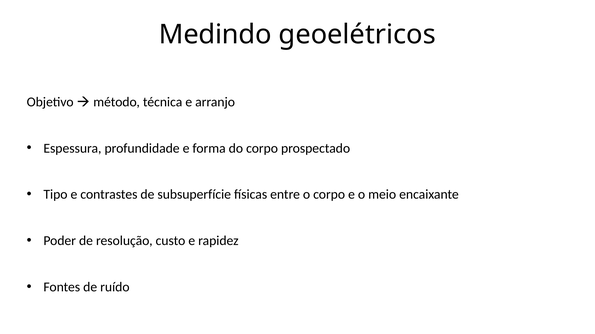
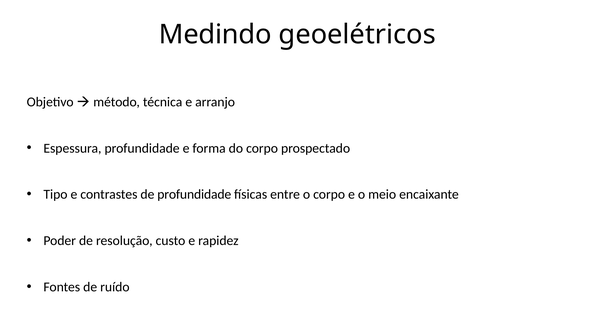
de subsuperfície: subsuperfície -> profundidade
